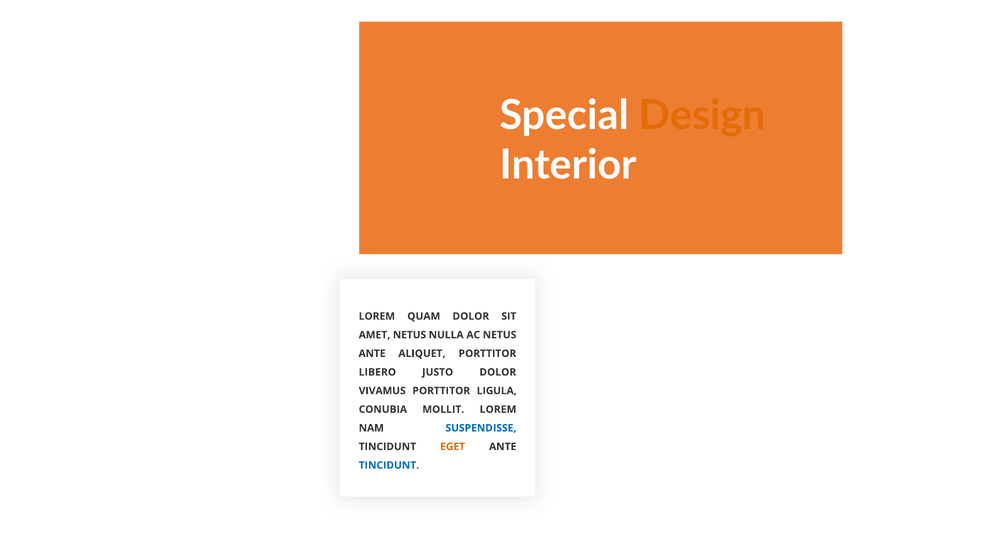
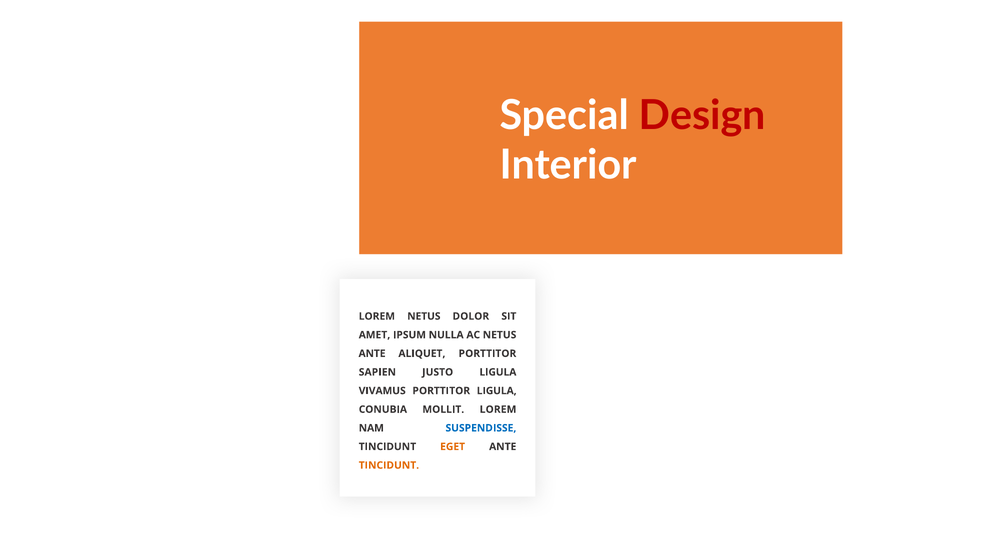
Design colour: orange -> red
LOREM QUAM: QUAM -> NETUS
AMET NETUS: NETUS -> IPSUM
LIBERO: LIBERO -> SAPIEN
JUSTO DOLOR: DOLOR -> LIGULA
TINCIDUNT at (389, 465) colour: blue -> orange
